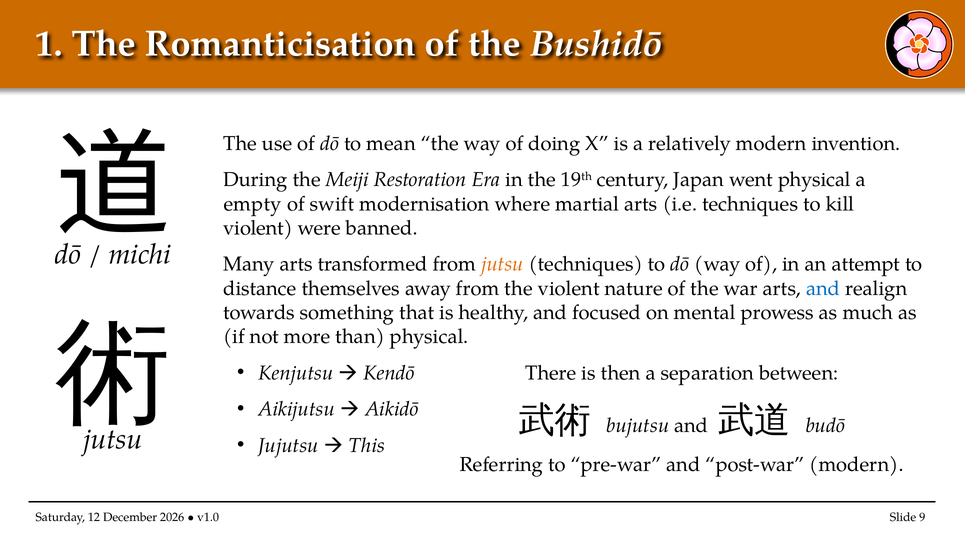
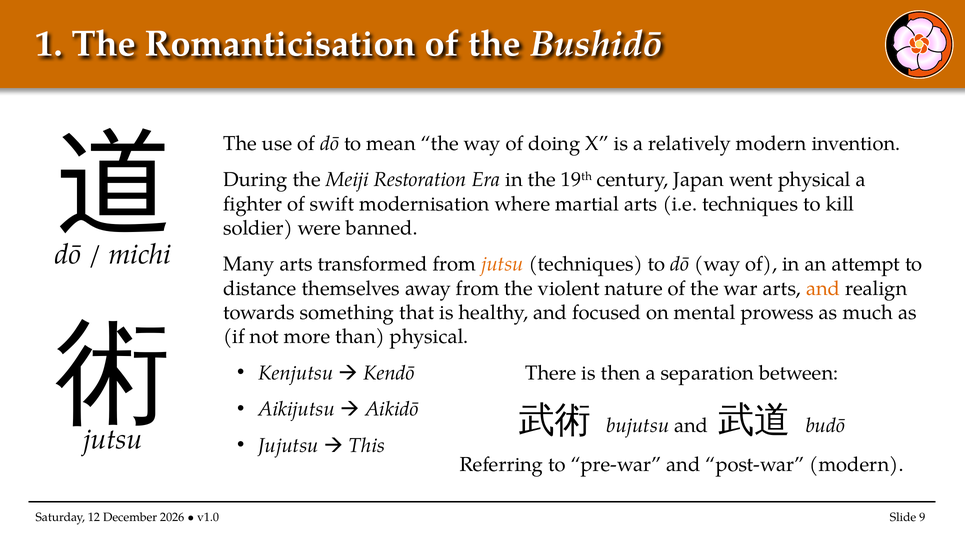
empty: empty -> fighter
violent at (258, 228): violent -> soldier
and at (823, 288) colour: blue -> orange
